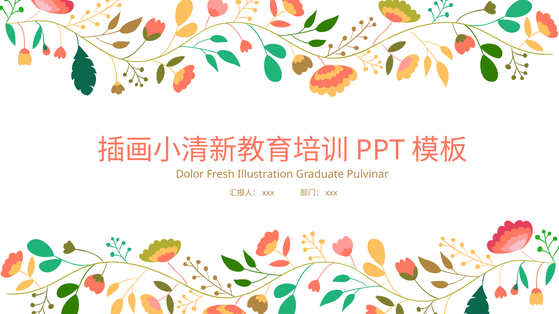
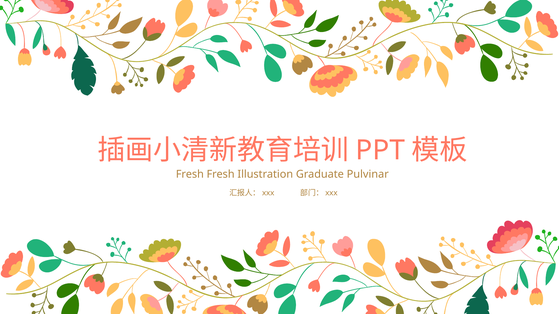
Dolor at (190, 174): Dolor -> Fresh
